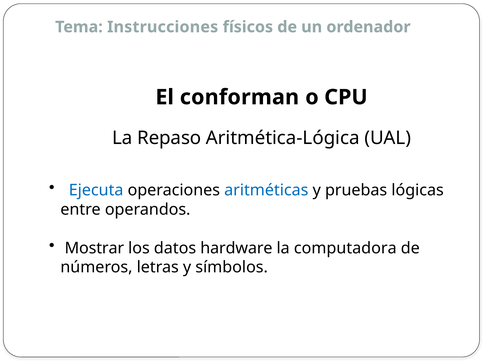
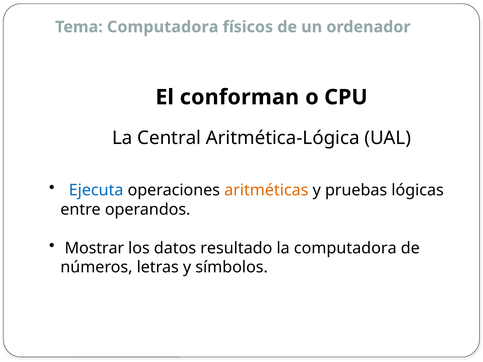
Tema Instrucciones: Instrucciones -> Computadora
Repaso: Repaso -> Central
aritméticas colour: blue -> orange
hardware: hardware -> resultado
